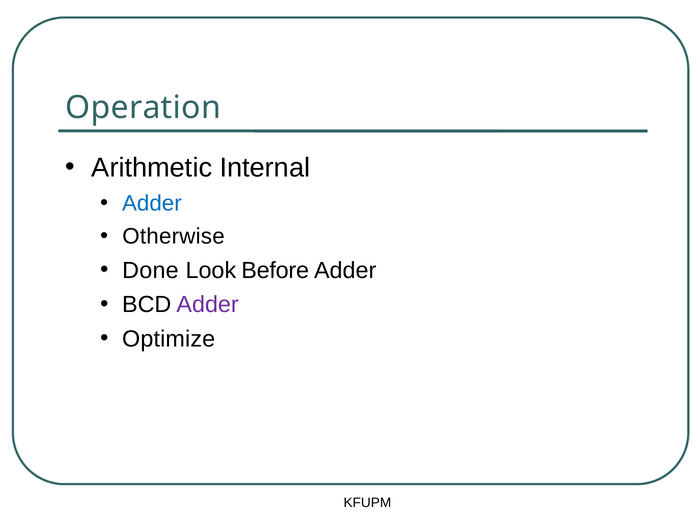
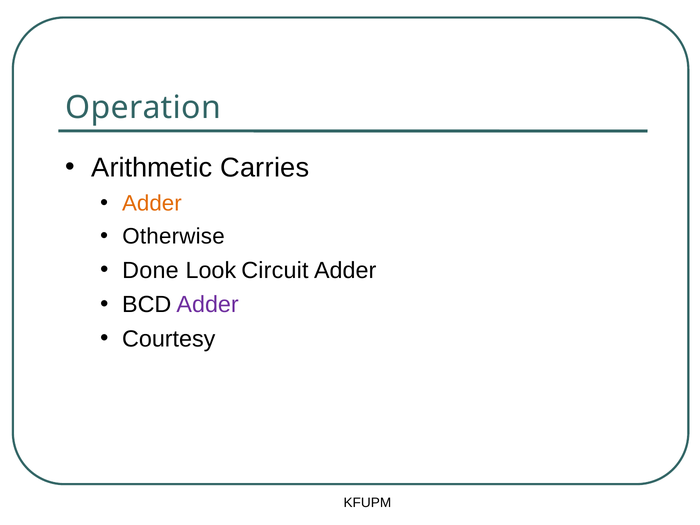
Internal: Internal -> Carries
Adder at (152, 203) colour: blue -> orange
Before: Before -> Circuit
Optimize: Optimize -> Courtesy
